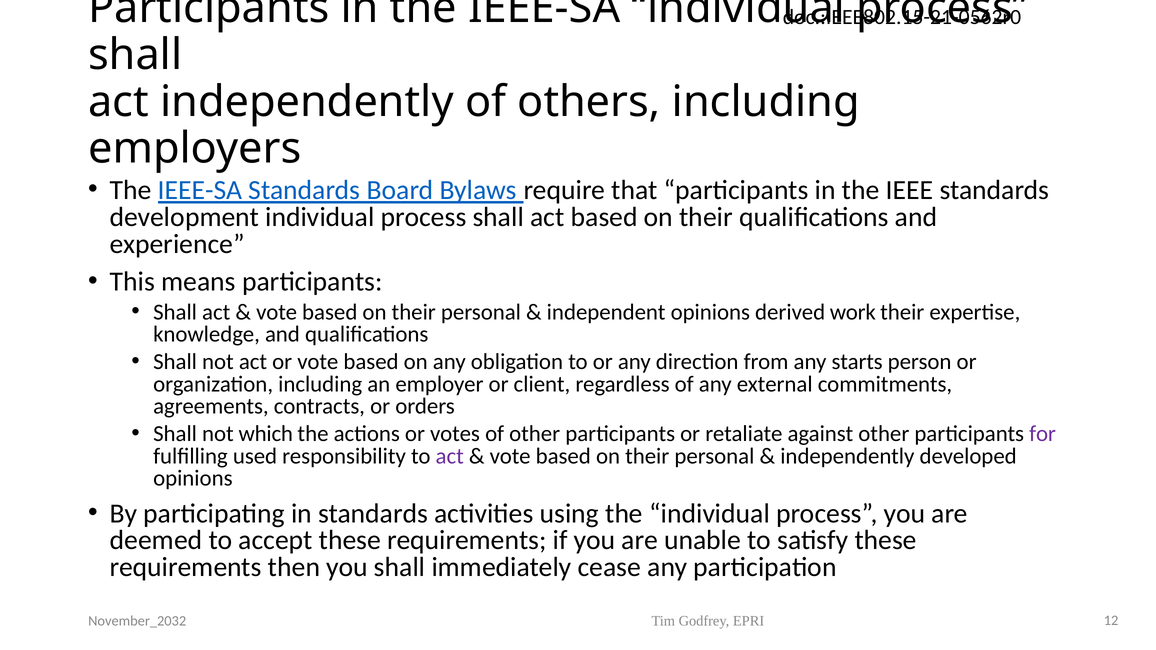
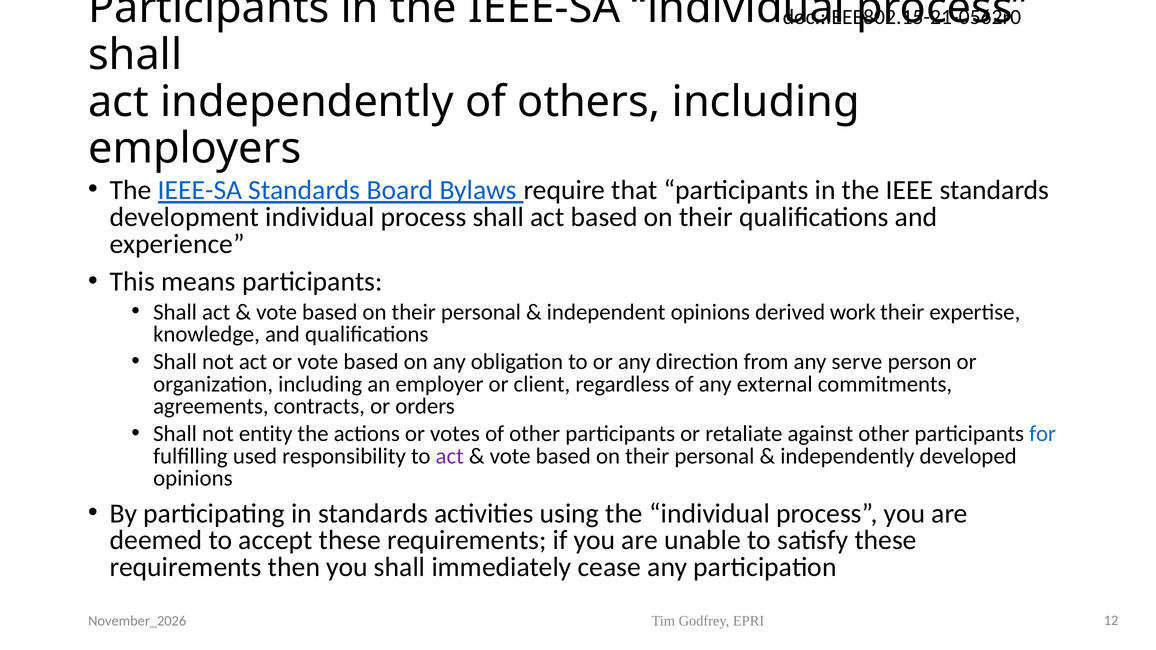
starts: starts -> serve
which: which -> entity
for colour: purple -> blue
November_2032: November_2032 -> November_2026
